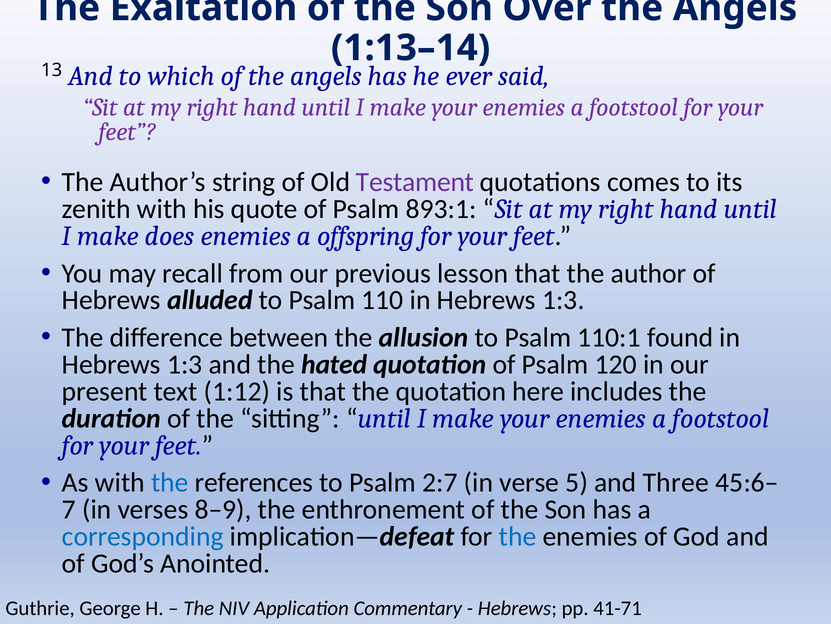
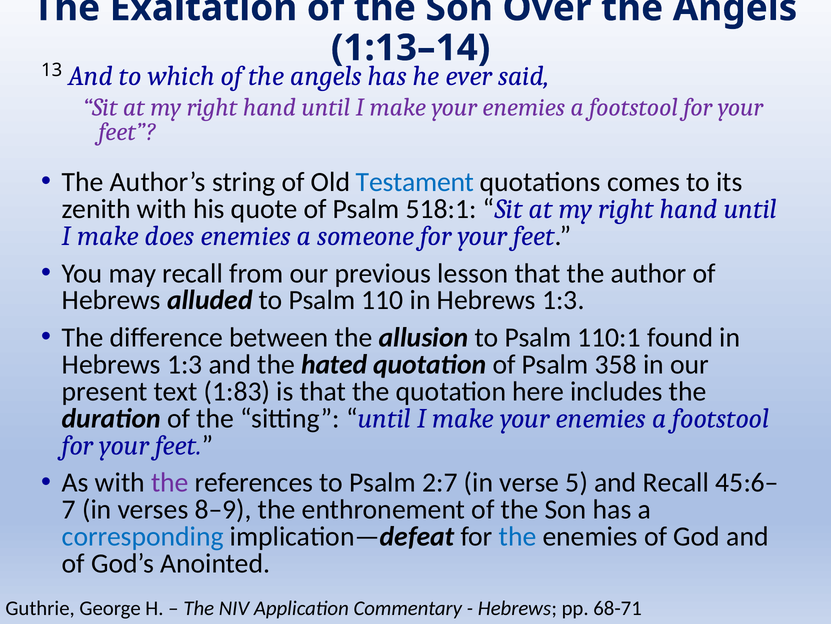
Testament colour: purple -> blue
893:1: 893:1 -> 518:1
offspring: offspring -> someone
120: 120 -> 358
1:12: 1:12 -> 1:83
the at (170, 482) colour: blue -> purple
and Three: Three -> Recall
41-71: 41-71 -> 68-71
